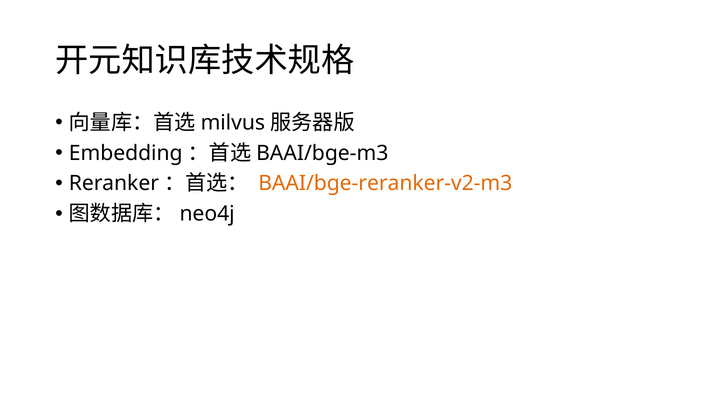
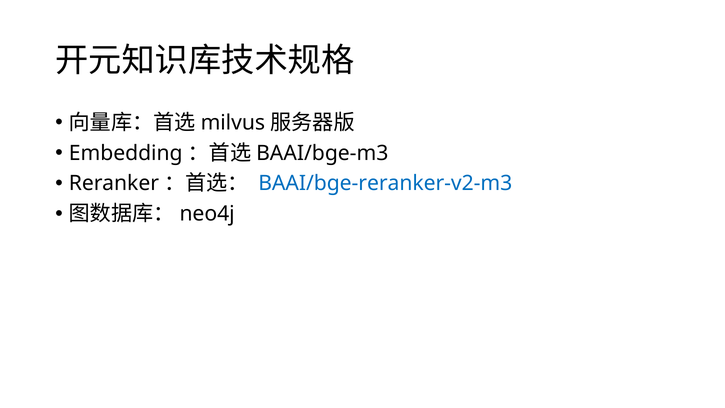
BAAI/bge-reranker-v2-m3 colour: orange -> blue
